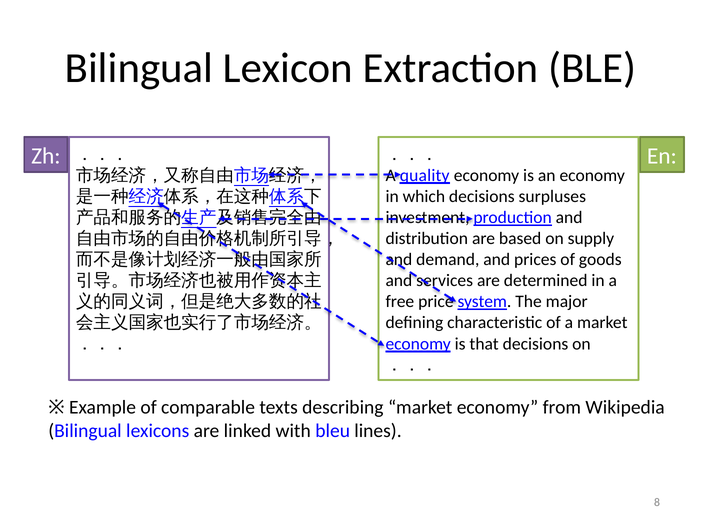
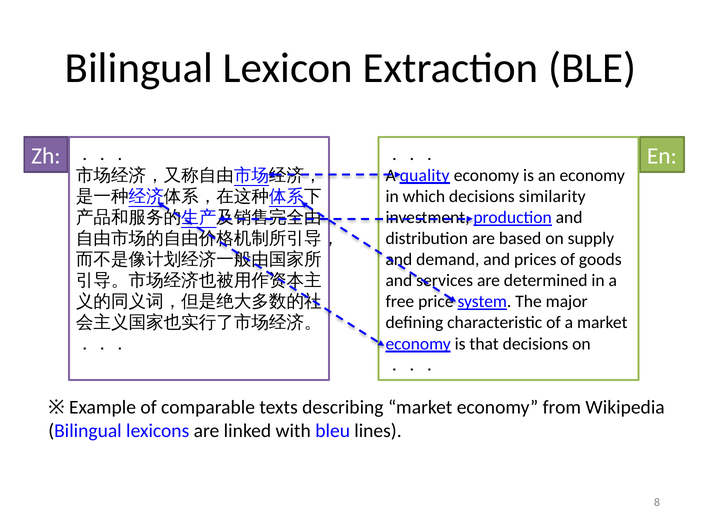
surpluses: surpluses -> similarity
